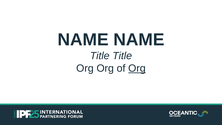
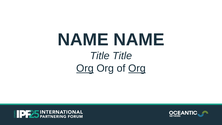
Org at (85, 68) underline: none -> present
